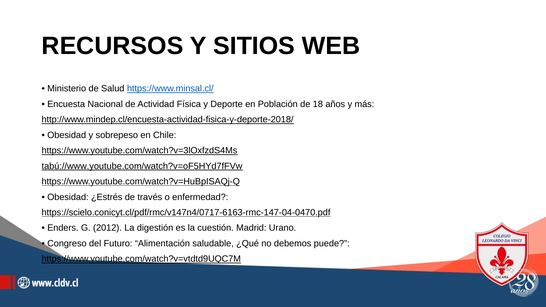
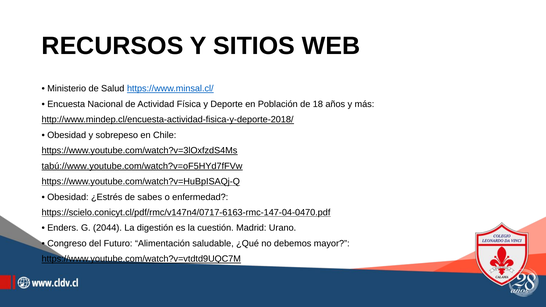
través: través -> sabes
2012: 2012 -> 2044
puede: puede -> mayor
